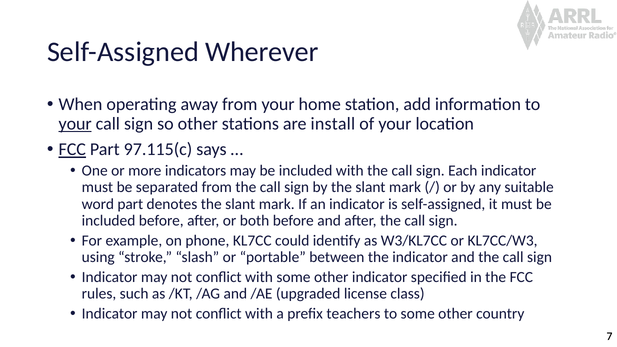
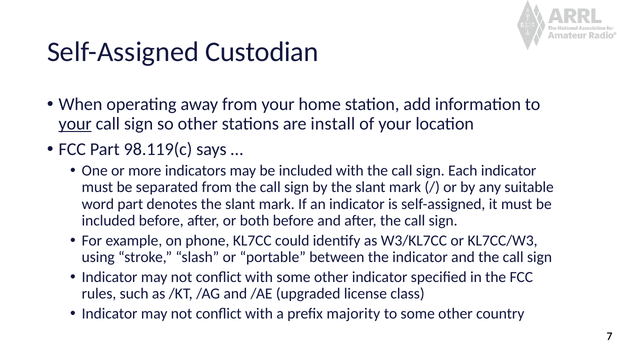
Wherever: Wherever -> Custodian
FCC at (72, 150) underline: present -> none
97.115(c: 97.115(c -> 98.119(c
teachers: teachers -> majority
